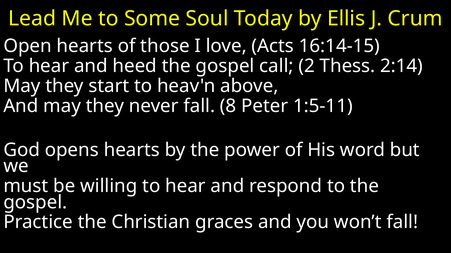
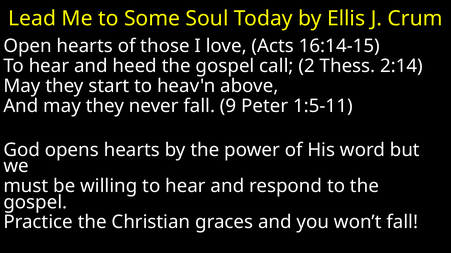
8: 8 -> 9
